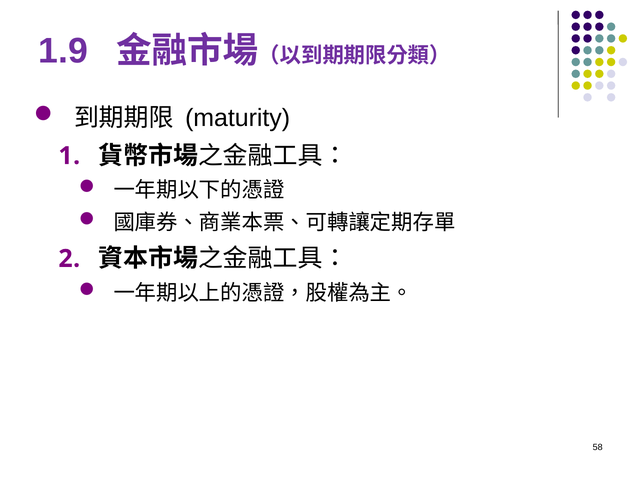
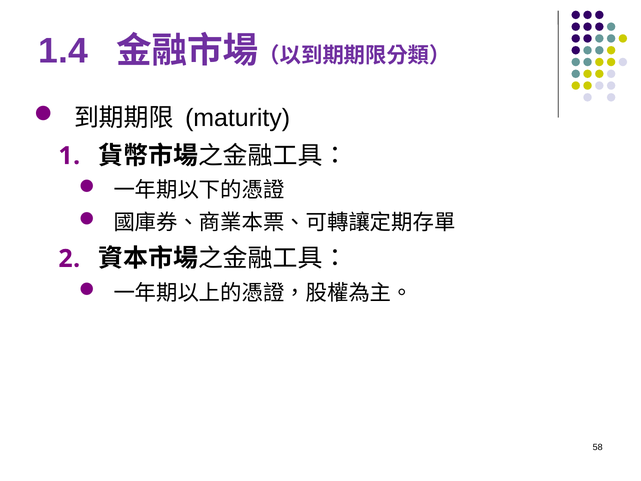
1.9: 1.9 -> 1.4
